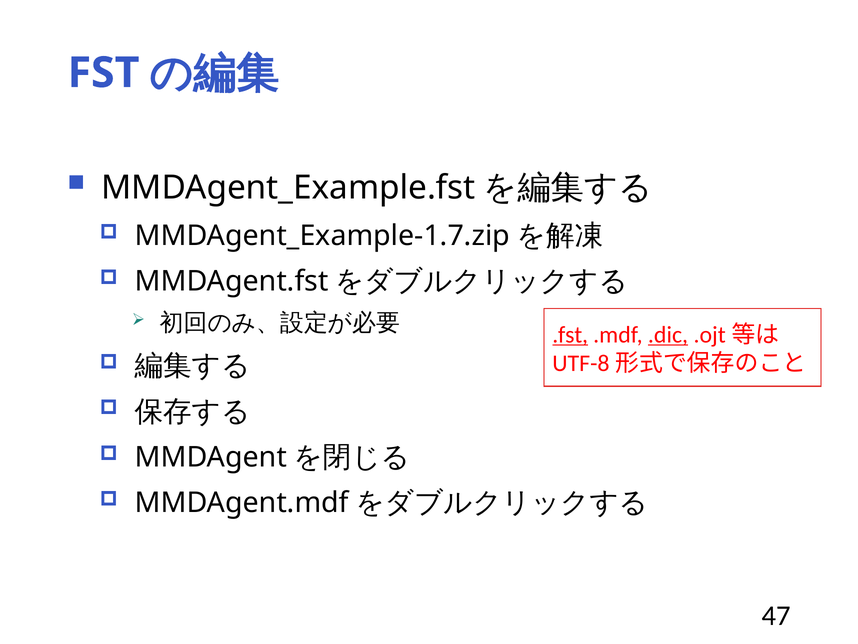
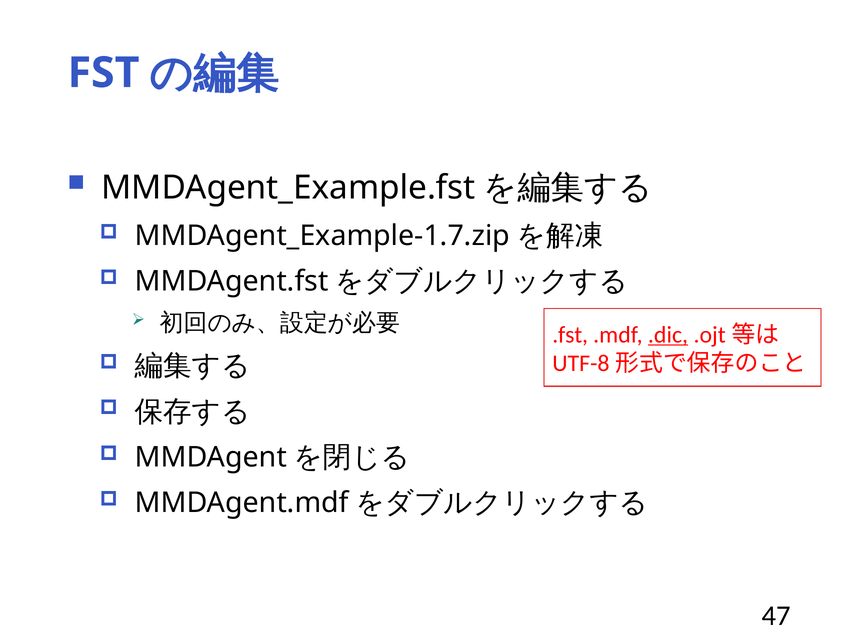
.fst underline: present -> none
